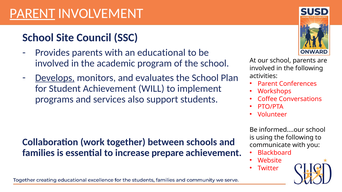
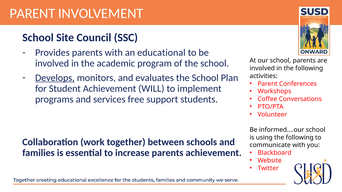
PARENT at (32, 13) underline: present -> none
also: also -> free
increase prepare: prepare -> parents
